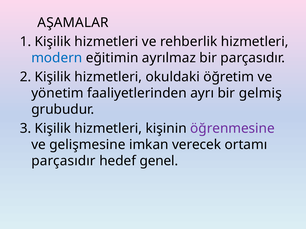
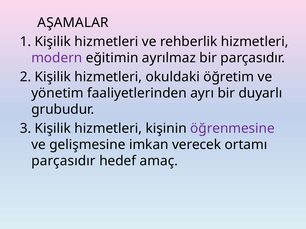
modern colour: blue -> purple
gelmiş: gelmiş -> duyarlı
genel: genel -> amaç
